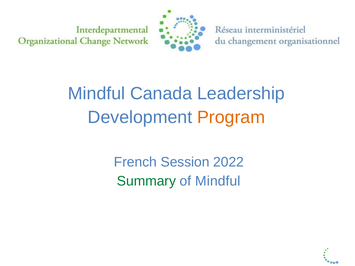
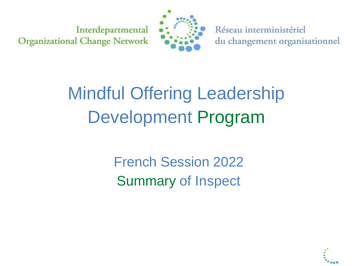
Canada: Canada -> Offering
Program colour: orange -> green
of Mindful: Mindful -> Inspect
